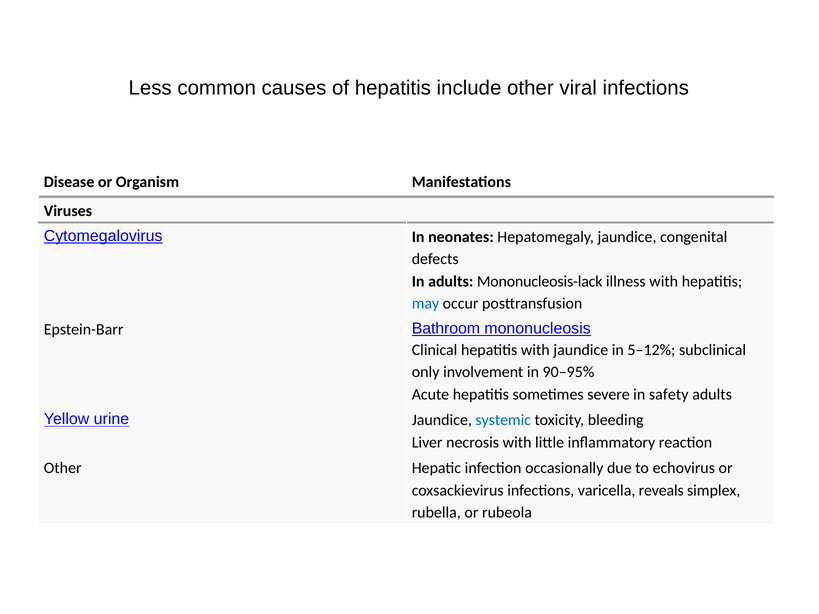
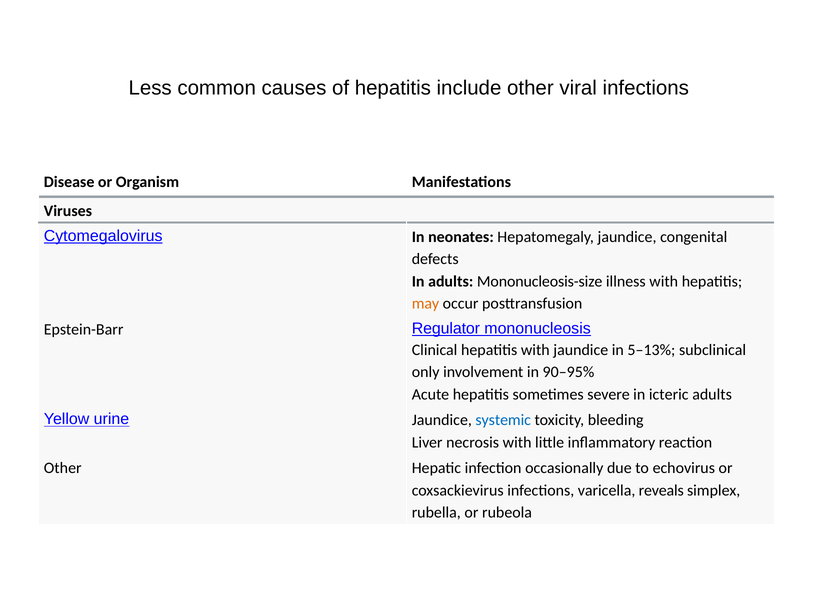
Mononucleosis-lack: Mononucleosis-lack -> Mononucleosis-size
may colour: blue -> orange
Bathroom: Bathroom -> Regulator
5–12%: 5–12% -> 5–13%
safety: safety -> icteric
